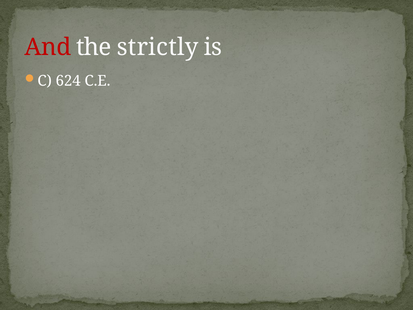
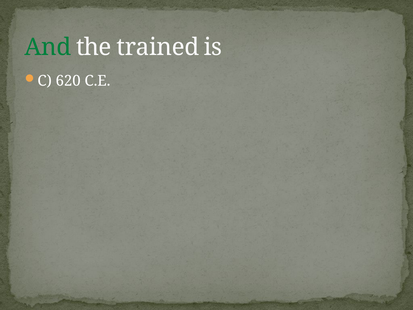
And colour: red -> green
strictly: strictly -> trained
624: 624 -> 620
